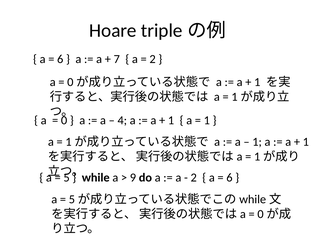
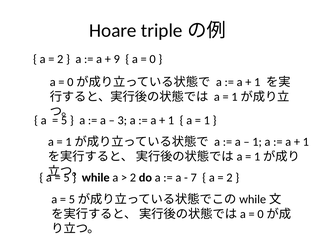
6 at (60, 59): 6 -> 2
7: 7 -> 9
2 at (153, 59): 2 -> 0
0 at (64, 120): 0 -> 5
4: 4 -> 3
9 at (133, 178): 9 -> 2
2 at (194, 178): 2 -> 7
6 at (229, 178): 6 -> 2
